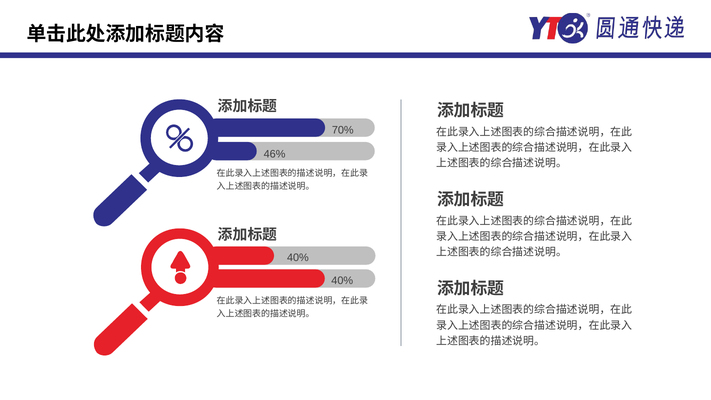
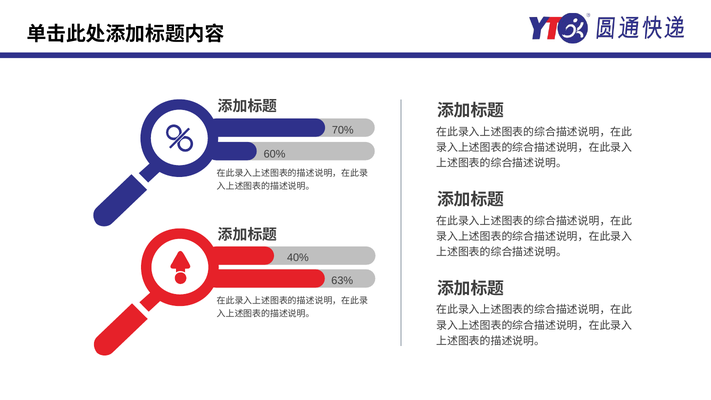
46%: 46% -> 60%
40% at (342, 280): 40% -> 63%
